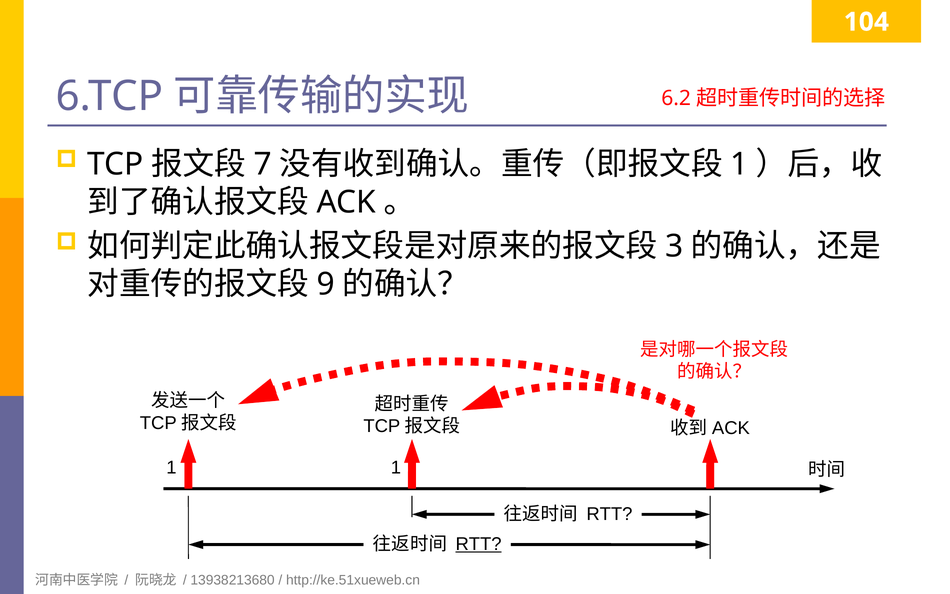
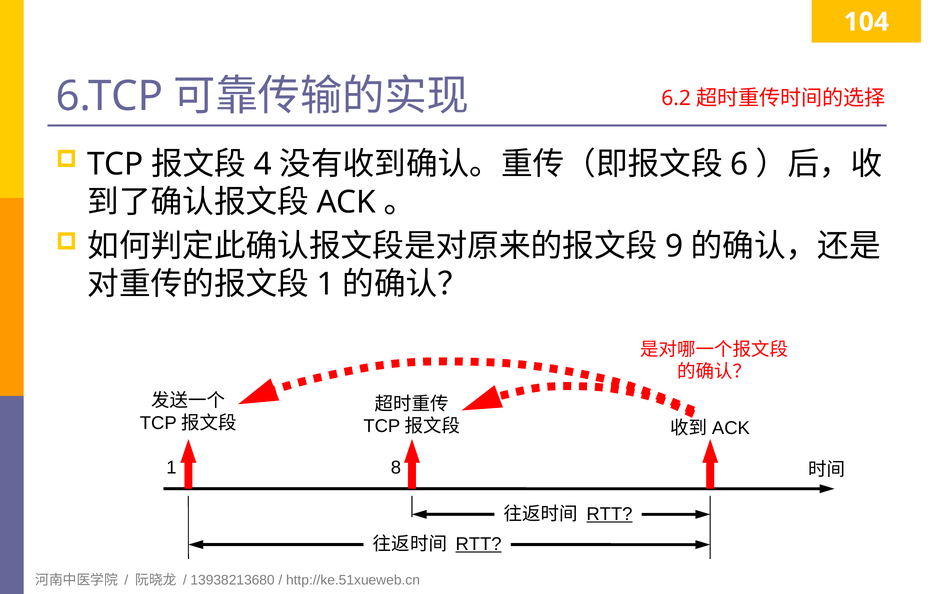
7: 7 -> 4
1 at (739, 164): 1 -> 6
3: 3 -> 9
9 at (326, 284): 9 -> 1
1 1: 1 -> 8
RTT at (609, 514) underline: none -> present
